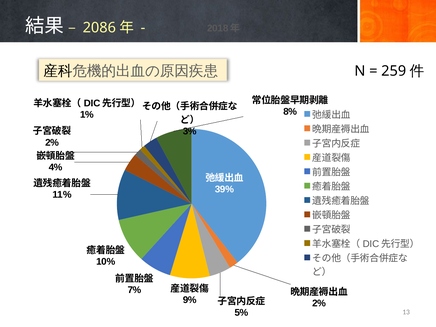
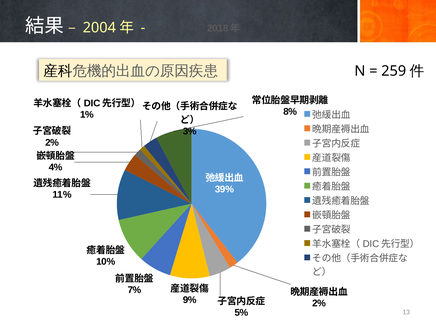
2086: 2086 -> 2004
